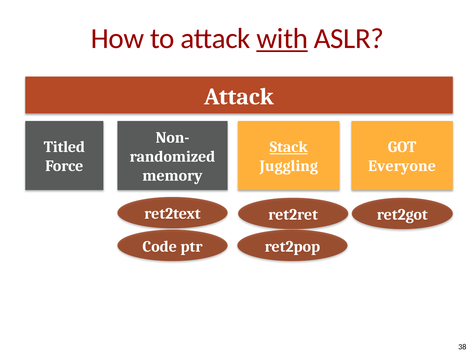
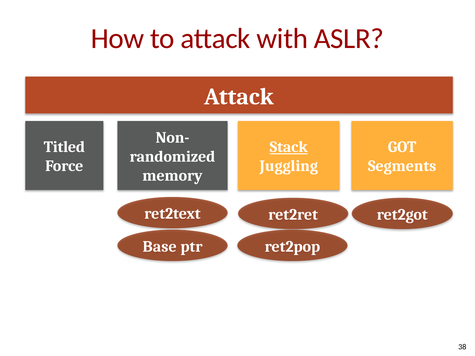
with underline: present -> none
Everyone: Everyone -> Segments
Code: Code -> Base
